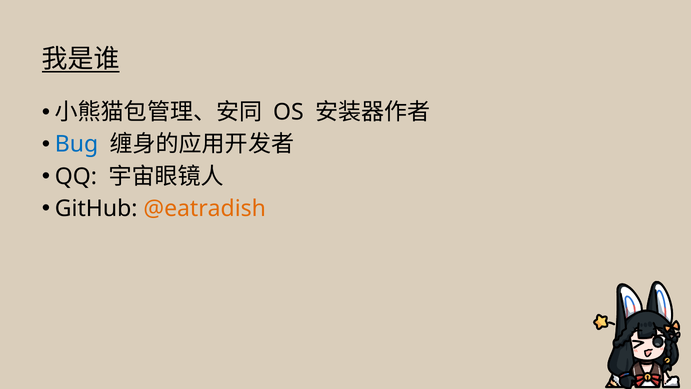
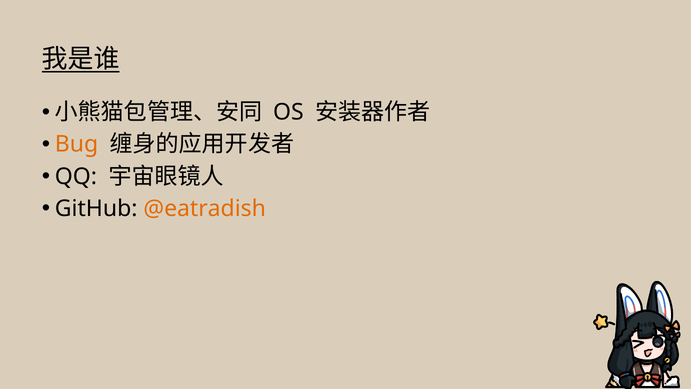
Bug colour: blue -> orange
